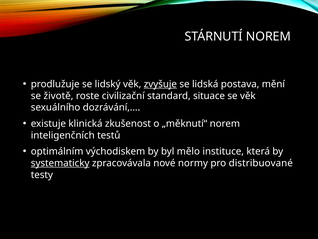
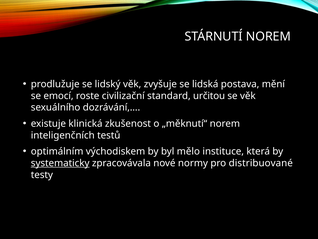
zvyšuje underline: present -> none
životě: životě -> emocí
situace: situace -> určitou
